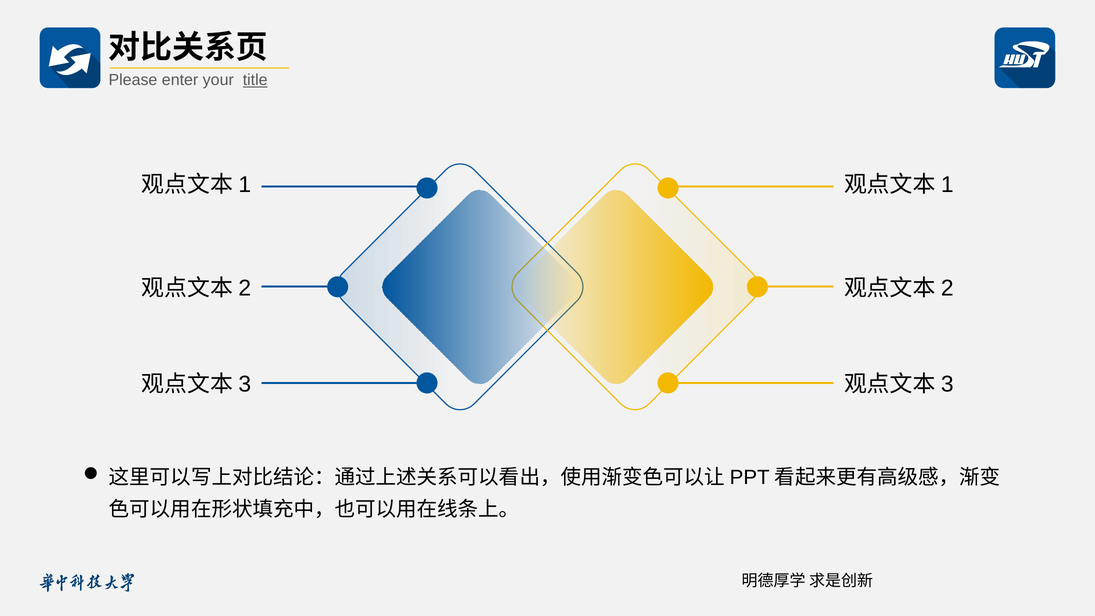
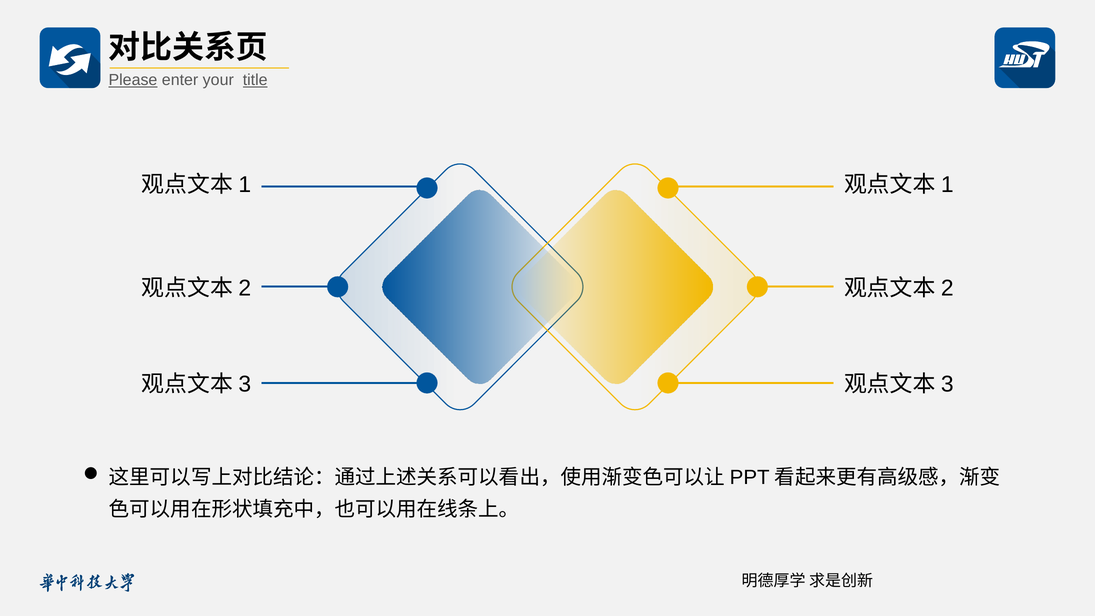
Please underline: none -> present
